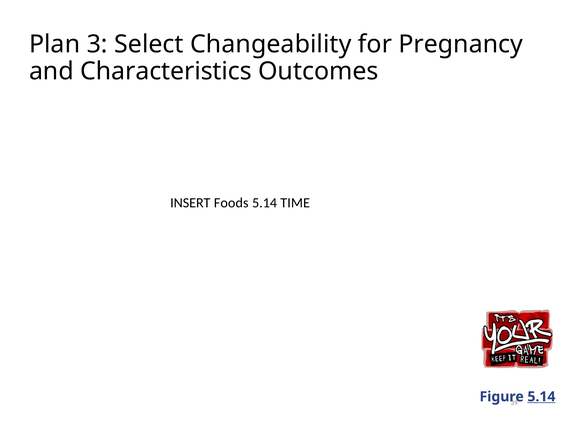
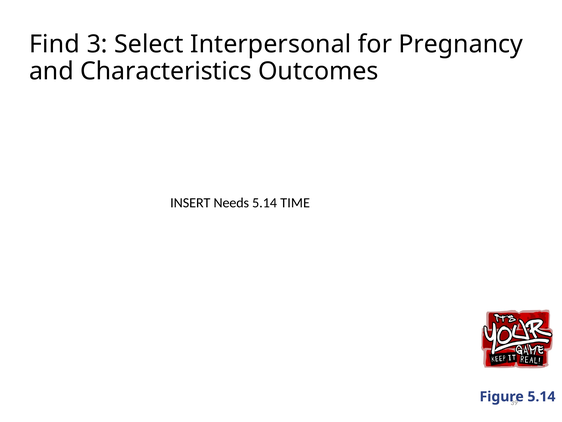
Plan: Plan -> Find
Changeability: Changeability -> Interpersonal
Foods: Foods -> Needs
5.14 at (541, 396) underline: present -> none
